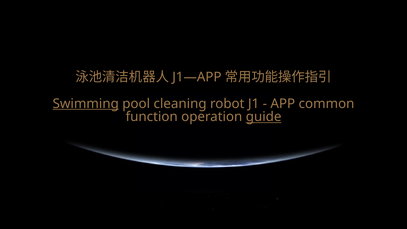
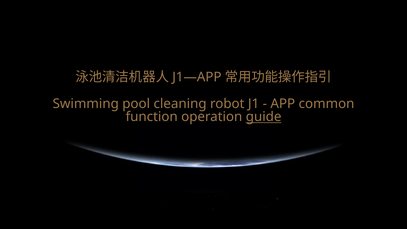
Swimming underline: present -> none
